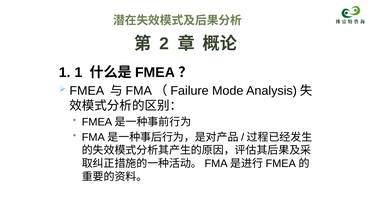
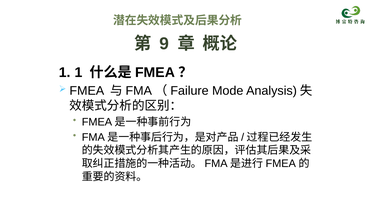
2: 2 -> 9
